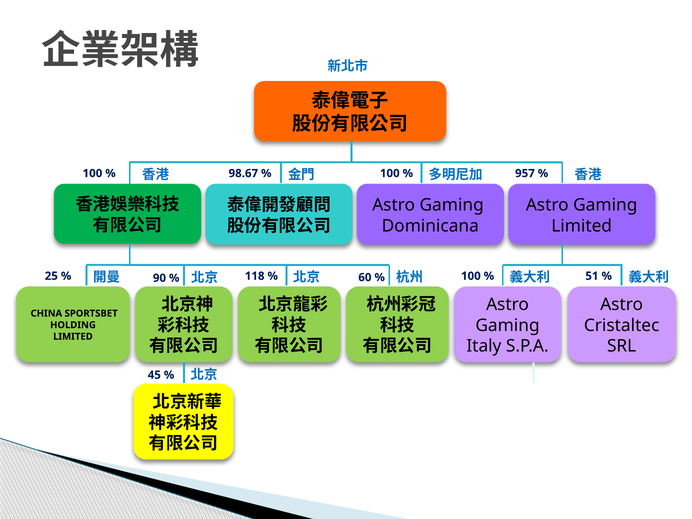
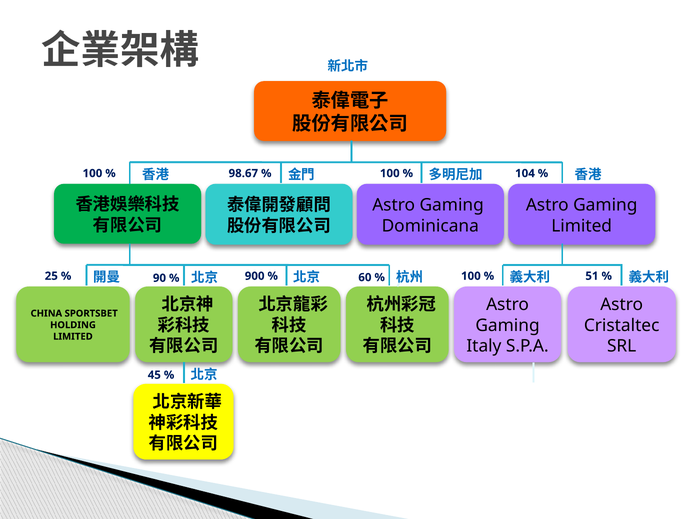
957: 957 -> 104
118: 118 -> 900
